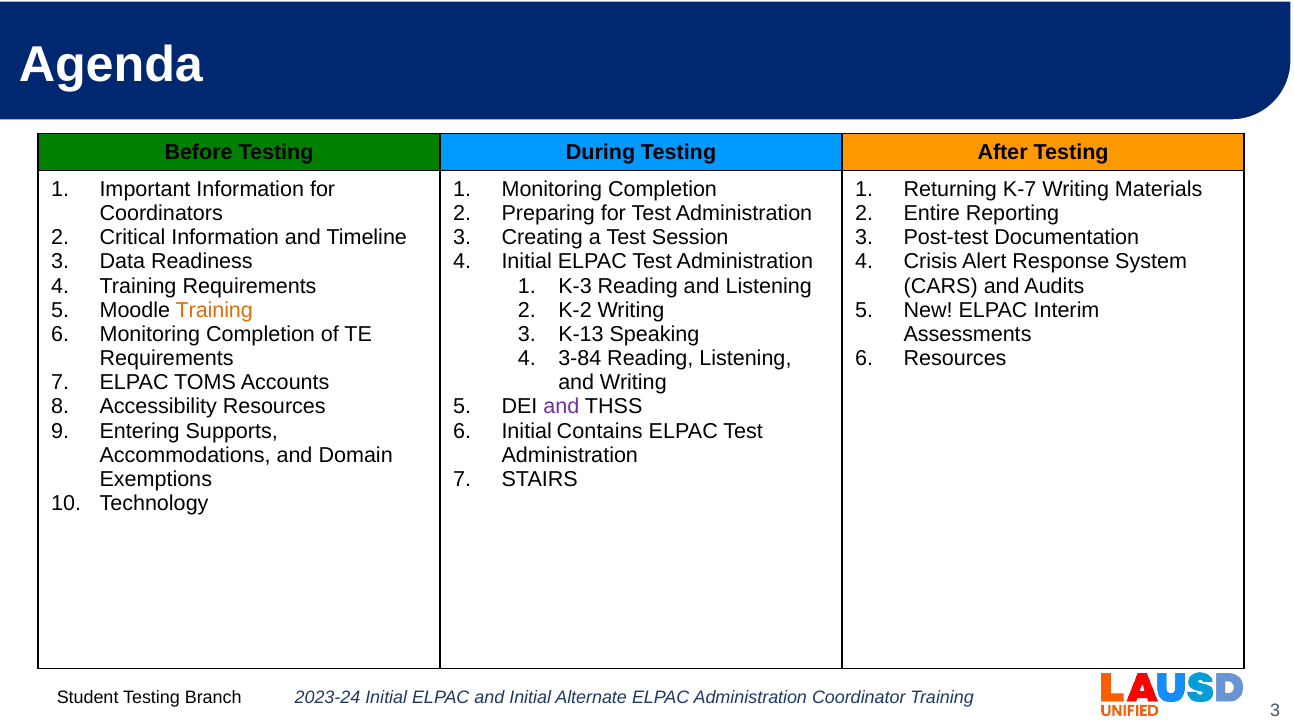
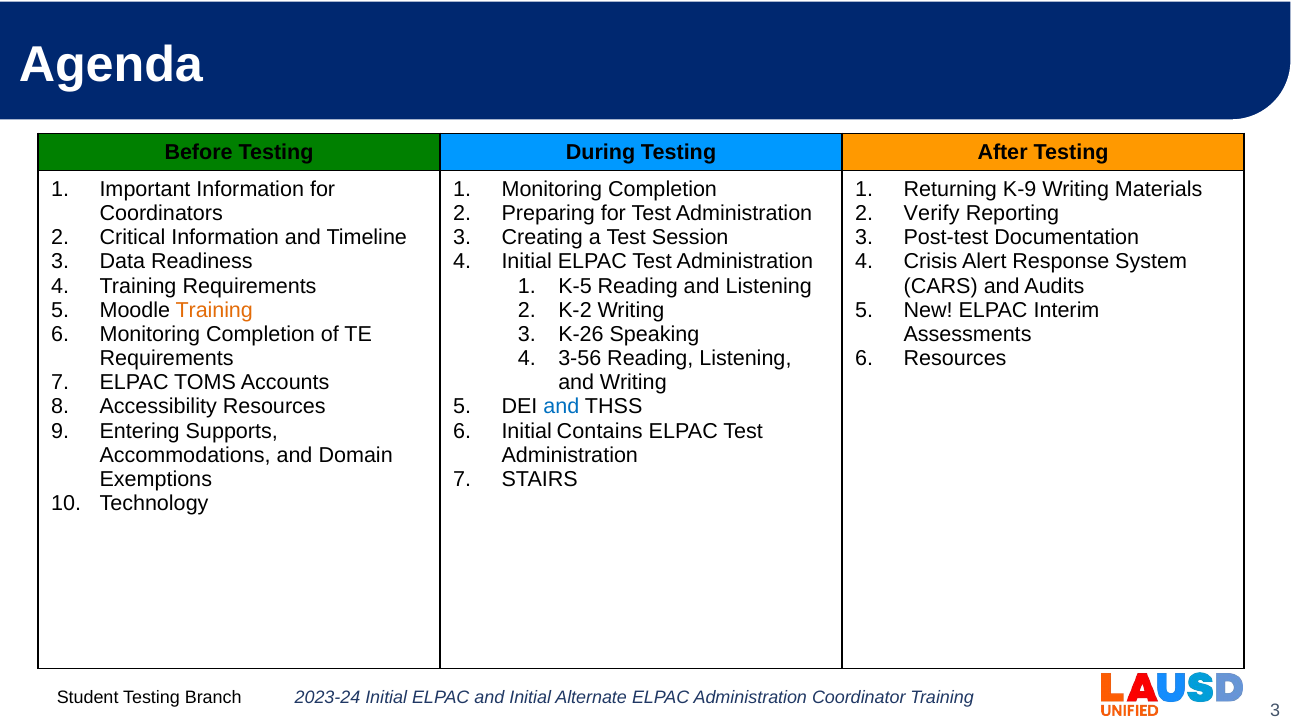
K-7: K-7 -> K-9
Entire: Entire -> Verify
K-3: K-3 -> K-5
K-13: K-13 -> K-26
3-84: 3-84 -> 3-56
and at (561, 407) colour: purple -> blue
